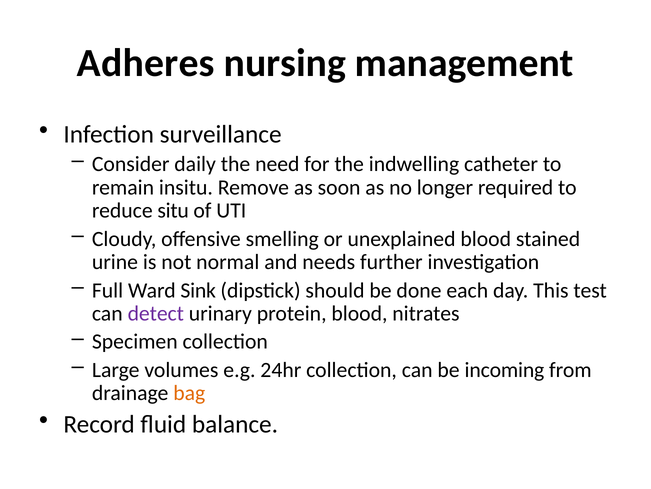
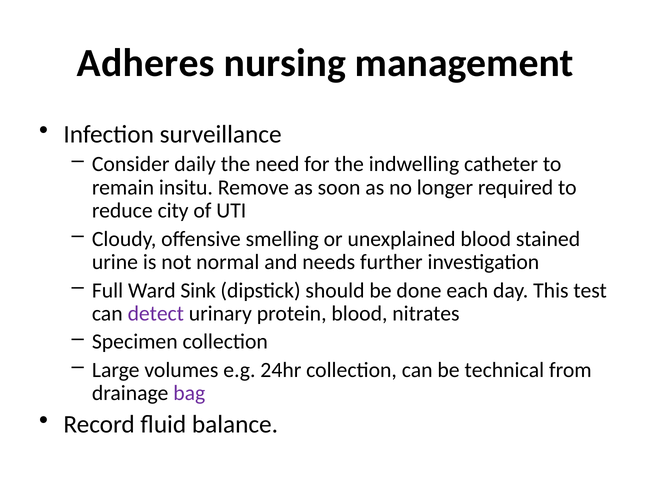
situ: situ -> city
incoming: incoming -> technical
bag colour: orange -> purple
